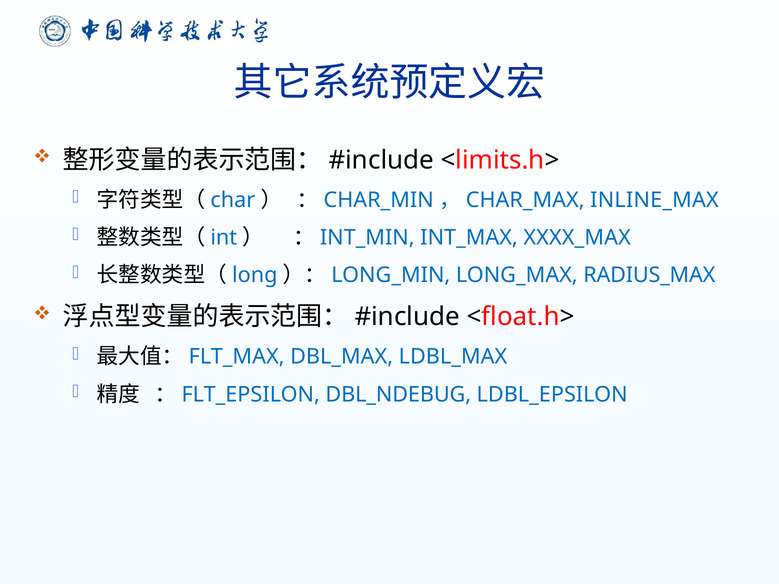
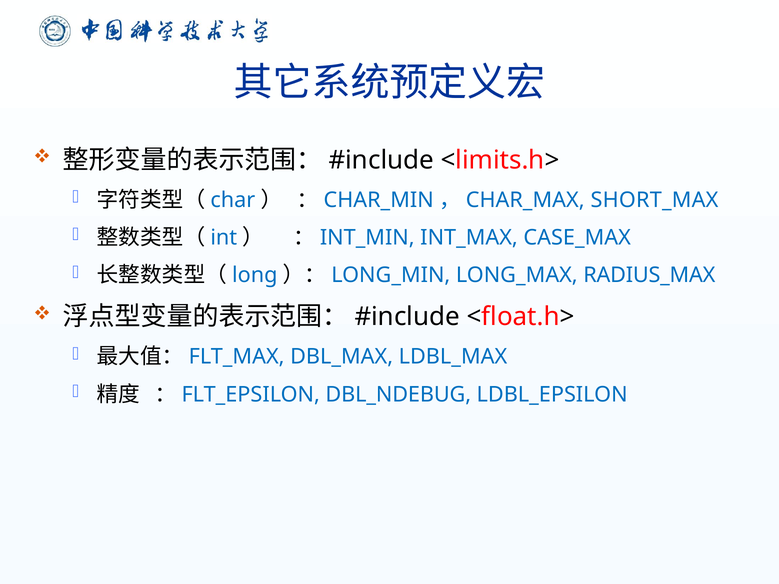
INLINE_MAX: INLINE_MAX -> SHORT_MAX
XXXX_MAX: XXXX_MAX -> CASE_MAX
